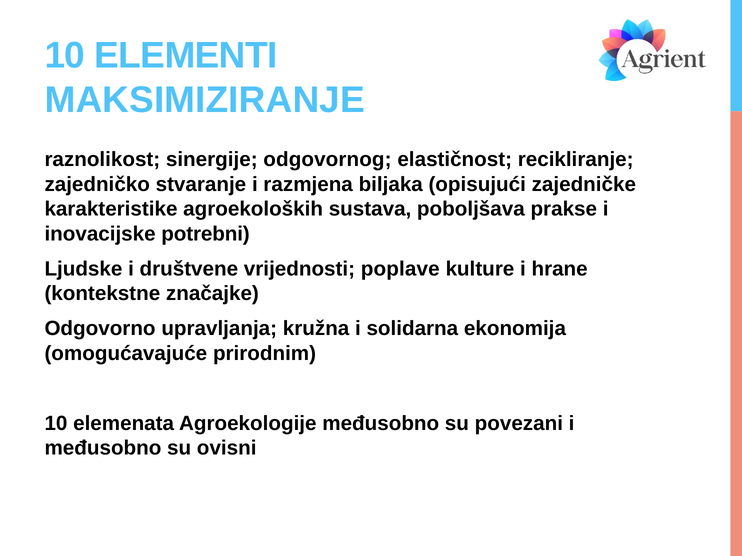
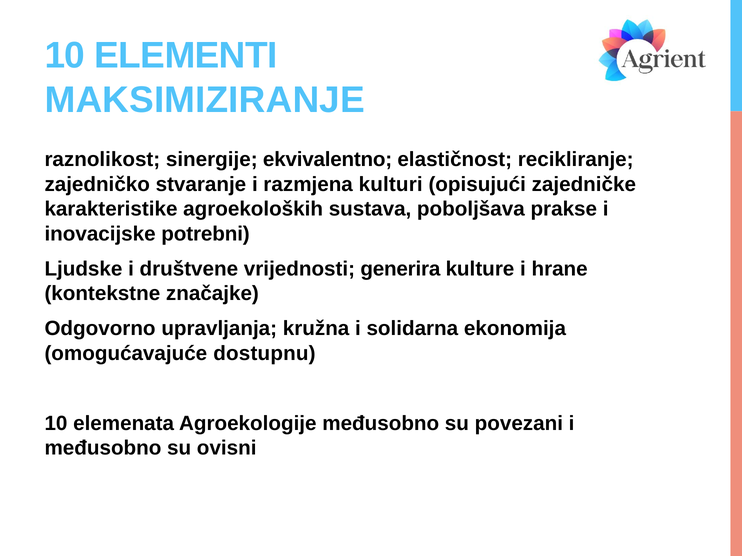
odgovornog: odgovornog -> ekvivalentno
biljaka: biljaka -> kulturi
poplave: poplave -> generira
prirodnim: prirodnim -> dostupnu
